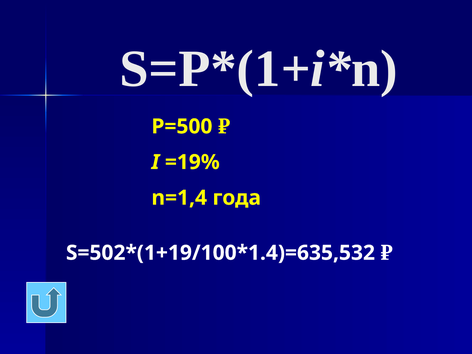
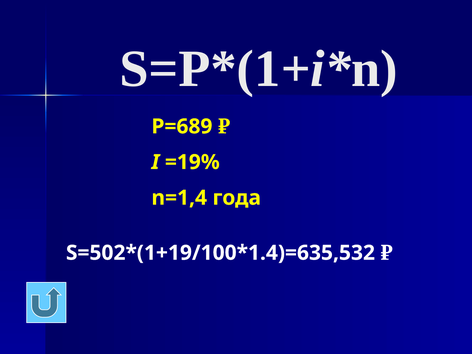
P=500: P=500 -> P=689
